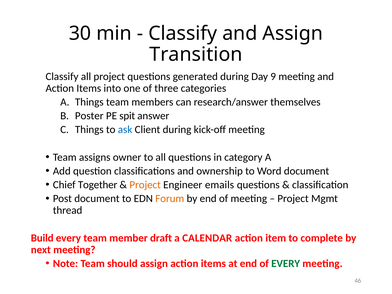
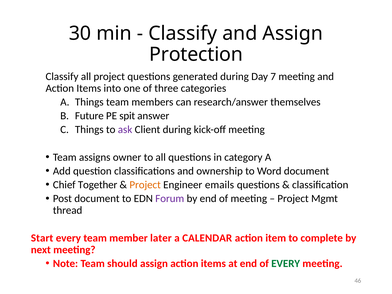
Transition: Transition -> Protection
9: 9 -> 7
Poster: Poster -> Future
ask colour: blue -> purple
Forum colour: orange -> purple
Build: Build -> Start
draft: draft -> later
